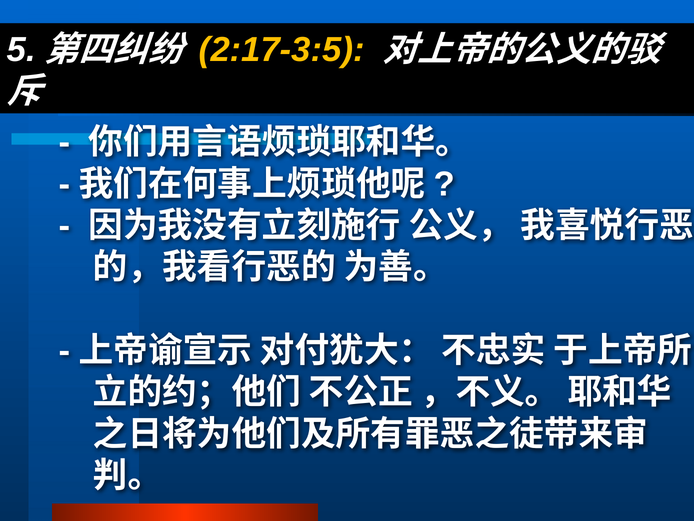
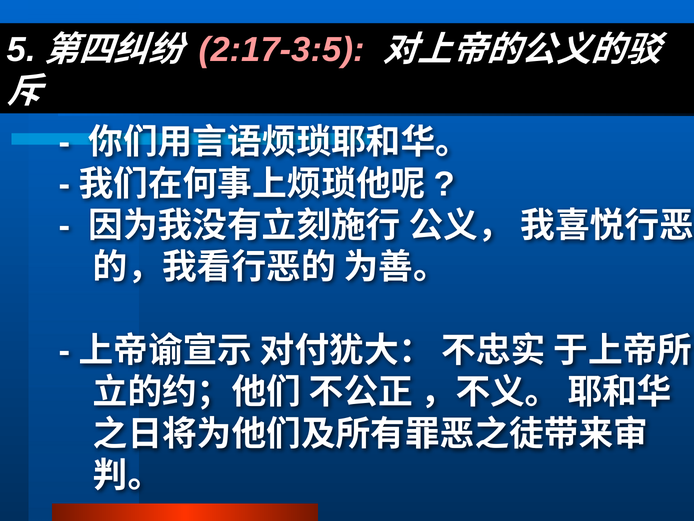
2:17-3:5 colour: yellow -> pink
